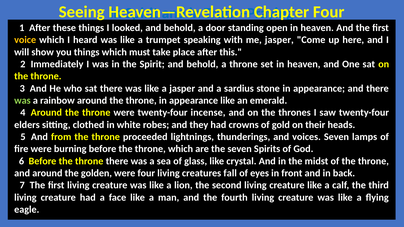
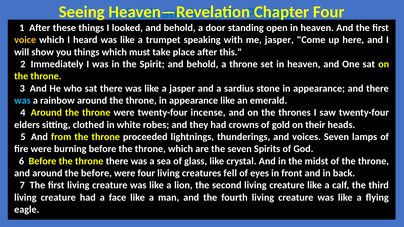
was at (22, 101) colour: light green -> light blue
the golden: golden -> before
fall: fall -> fell
